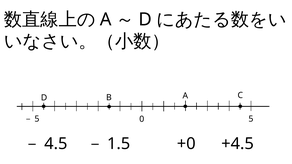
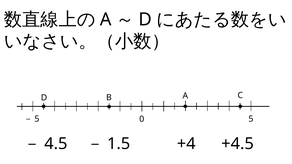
+0: +0 -> +4
